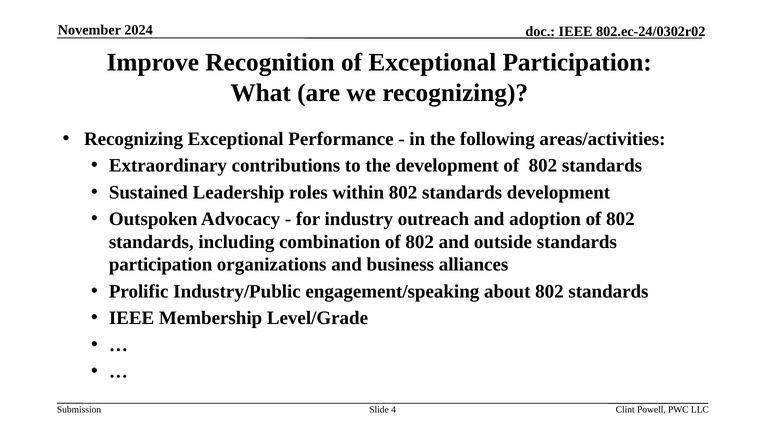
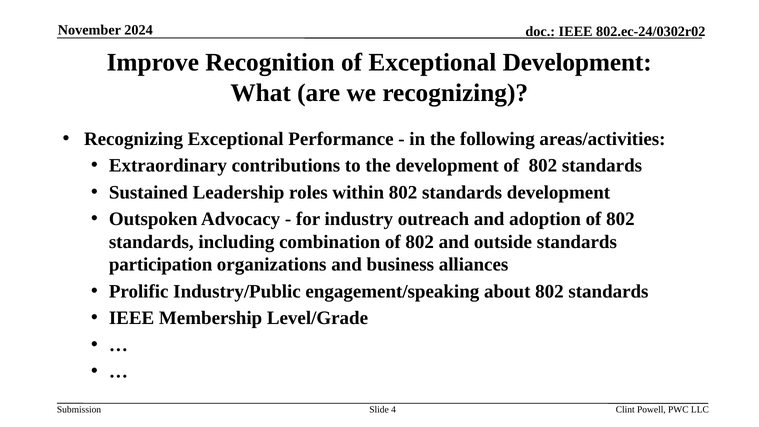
Exceptional Participation: Participation -> Development
